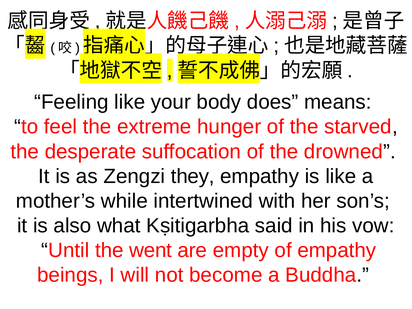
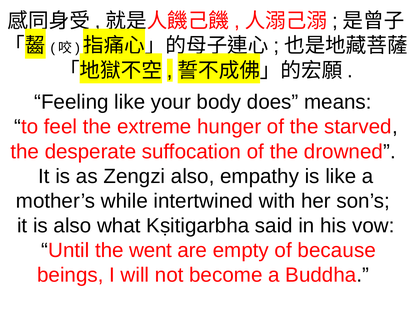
Zengzi they: they -> also
of empathy: empathy -> because
